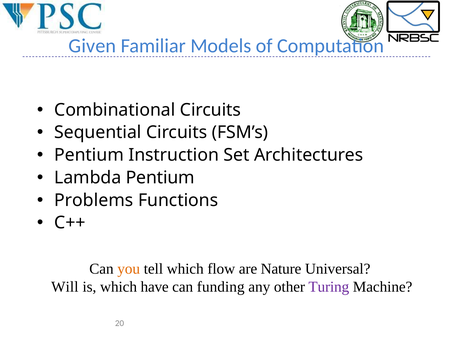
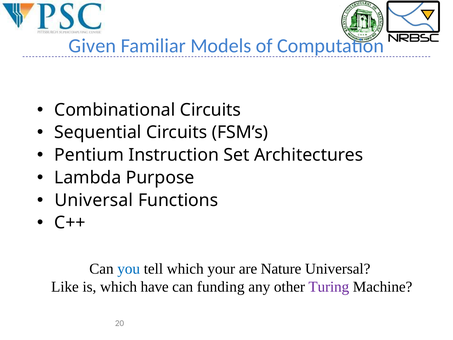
Lambda Pentium: Pentium -> Purpose
Problems at (94, 200): Problems -> Universal
you colour: orange -> blue
flow: flow -> your
Will: Will -> Like
